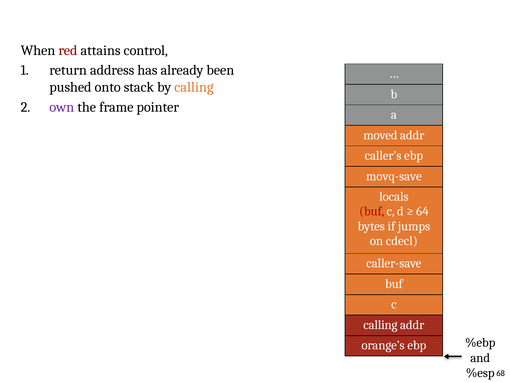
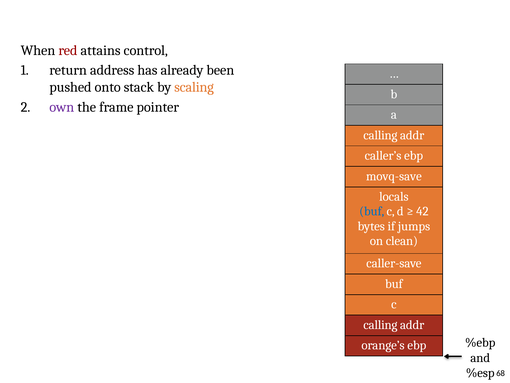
by calling: calling -> scaling
moved at (380, 135): moved -> calling
buf at (372, 211) colour: red -> blue
64: 64 -> 42
cdecl: cdecl -> clean
